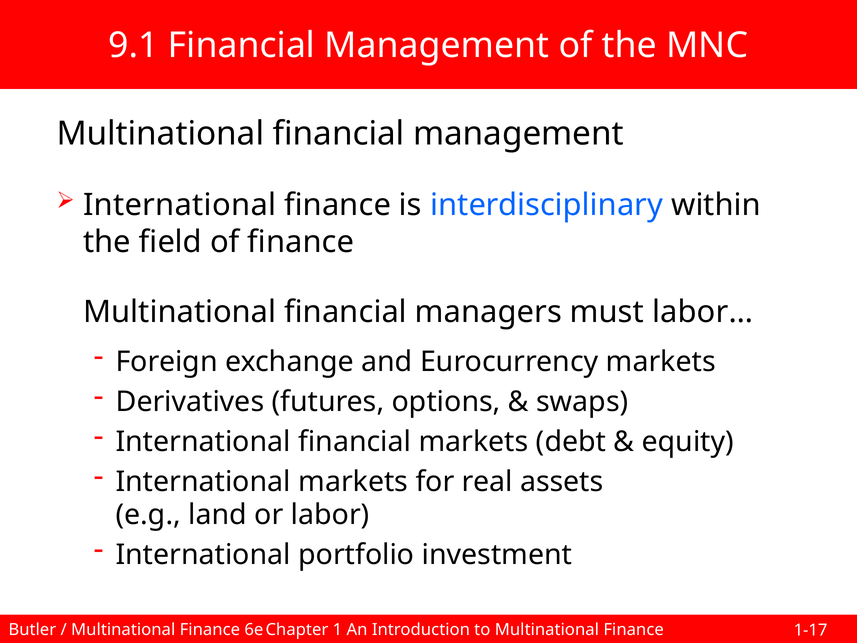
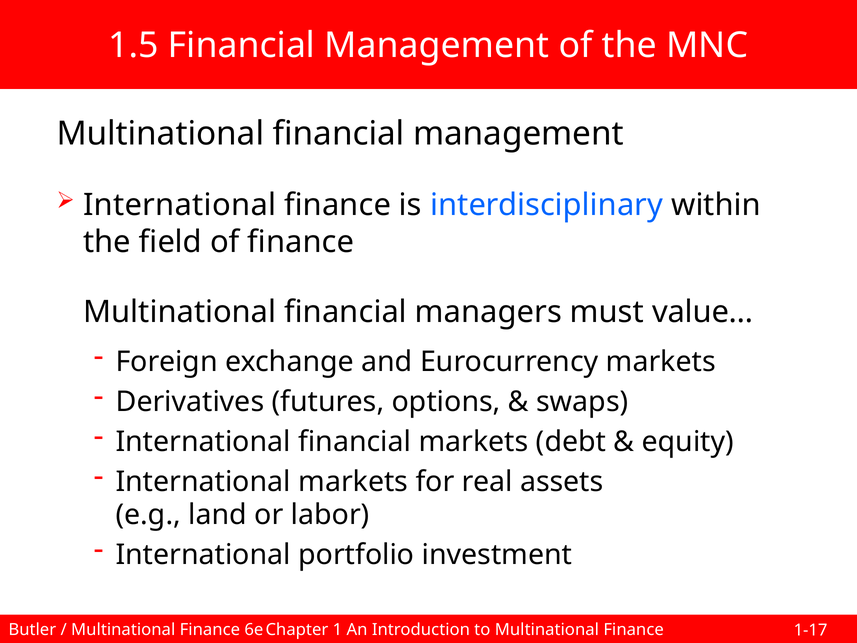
9.1: 9.1 -> 1.5
labor…: labor… -> value…
